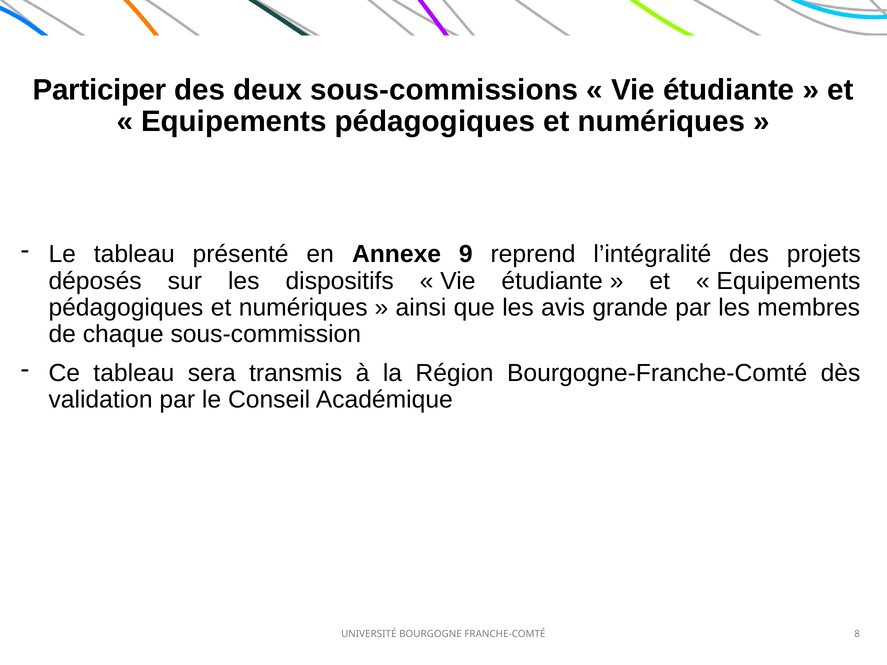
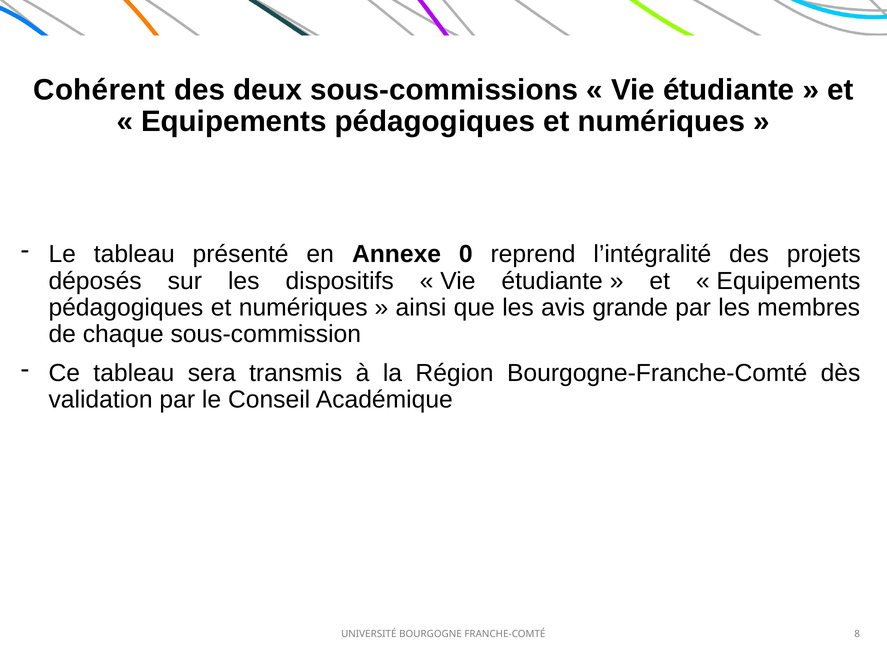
Participer: Participer -> Cohérent
9: 9 -> 0
